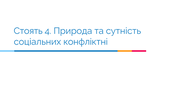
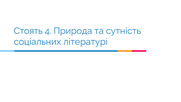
конфліктні: конфліктні -> літературі
